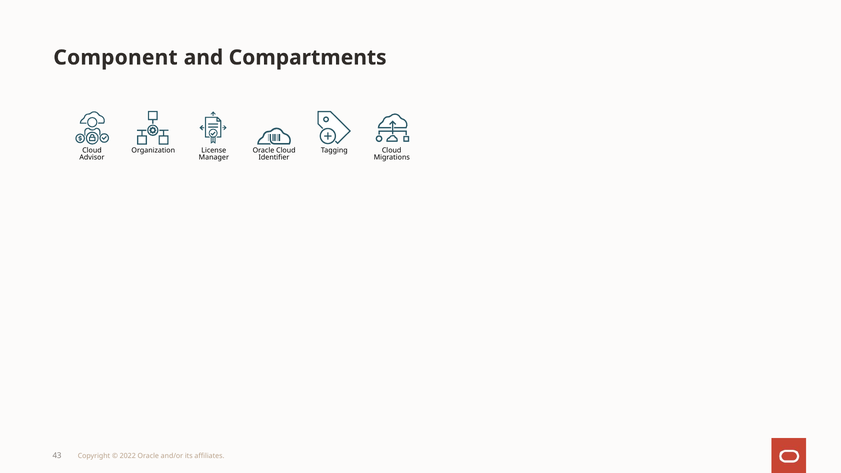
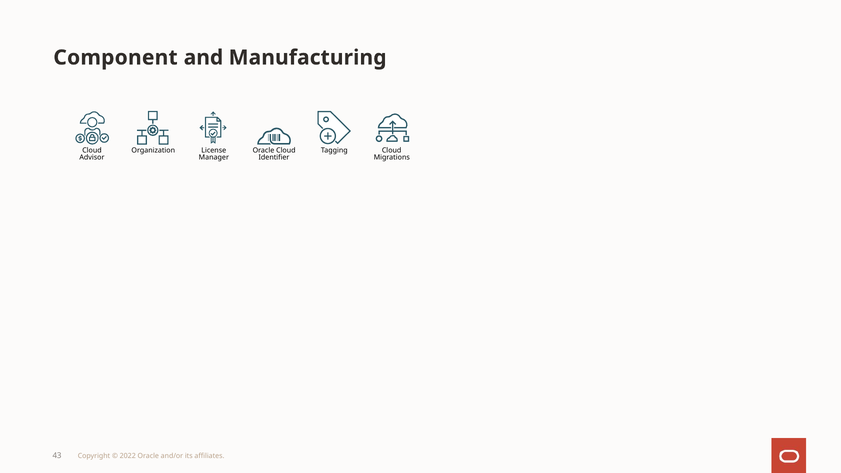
Compartments: Compartments -> Manufacturing
